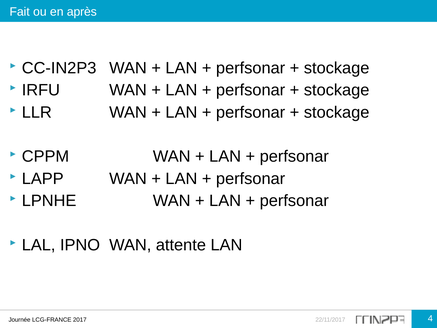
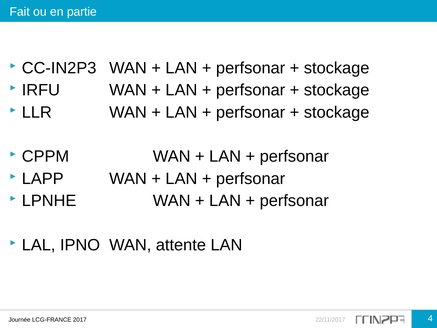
après: après -> partie
